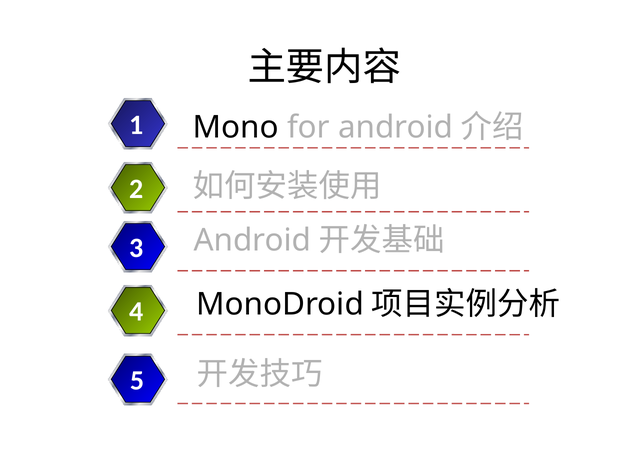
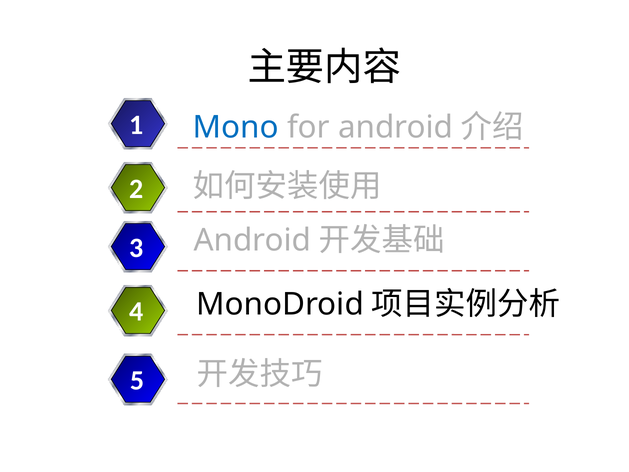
Mono colour: black -> blue
